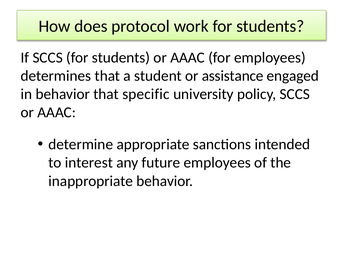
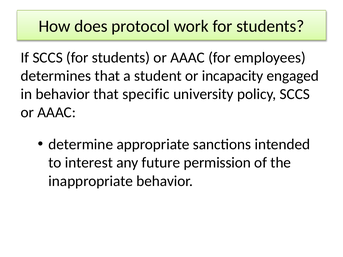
assistance: assistance -> incapacity
future employees: employees -> permission
